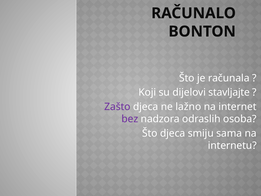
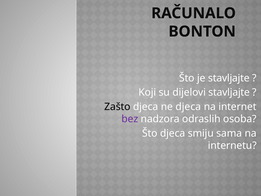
je računala: računala -> stavljajte
Zašto colour: purple -> black
ne lažno: lažno -> djeca
